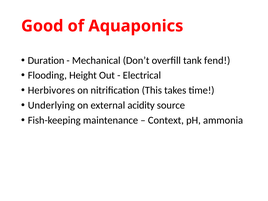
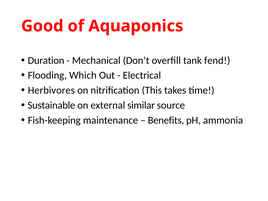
Height: Height -> Which
Underlying: Underlying -> Sustainable
acidity: acidity -> similar
Context: Context -> Benefits
